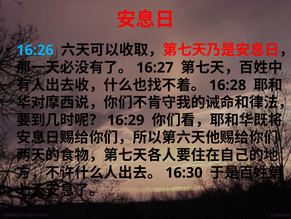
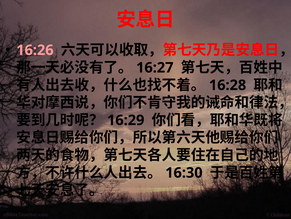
16:26 colour: light blue -> pink
